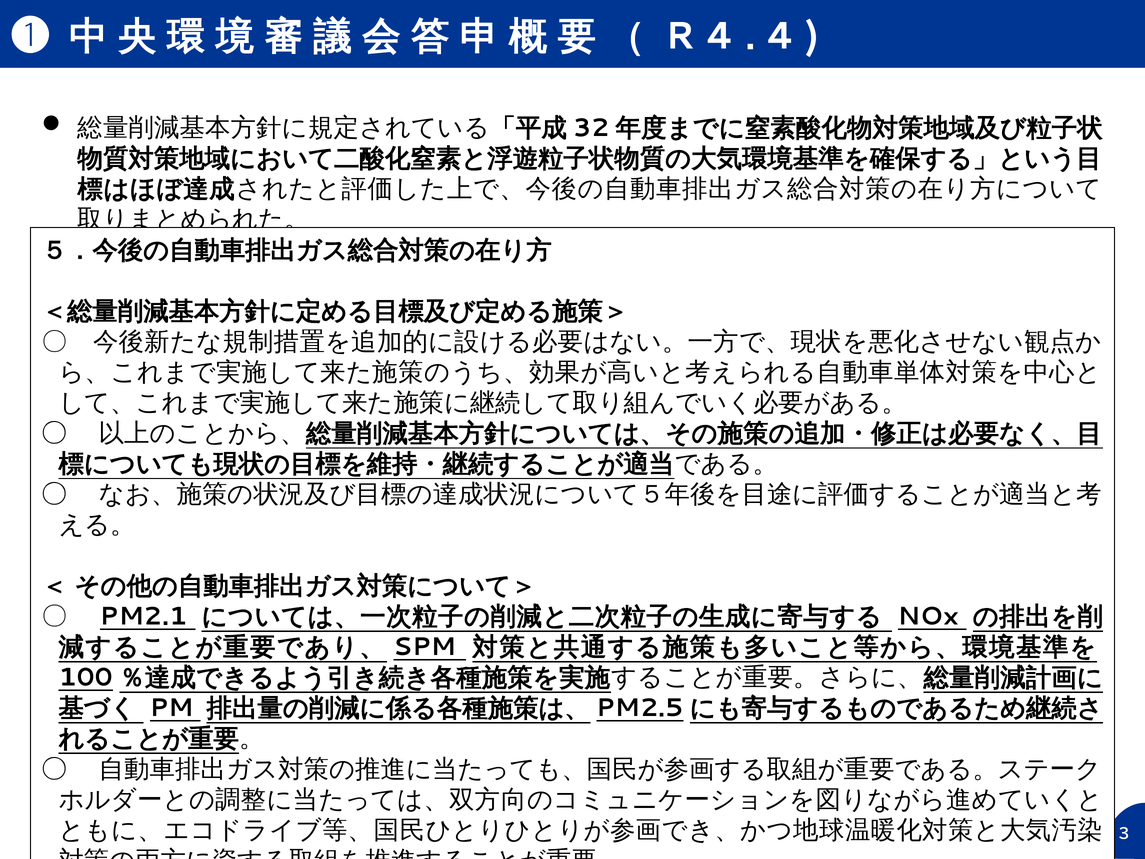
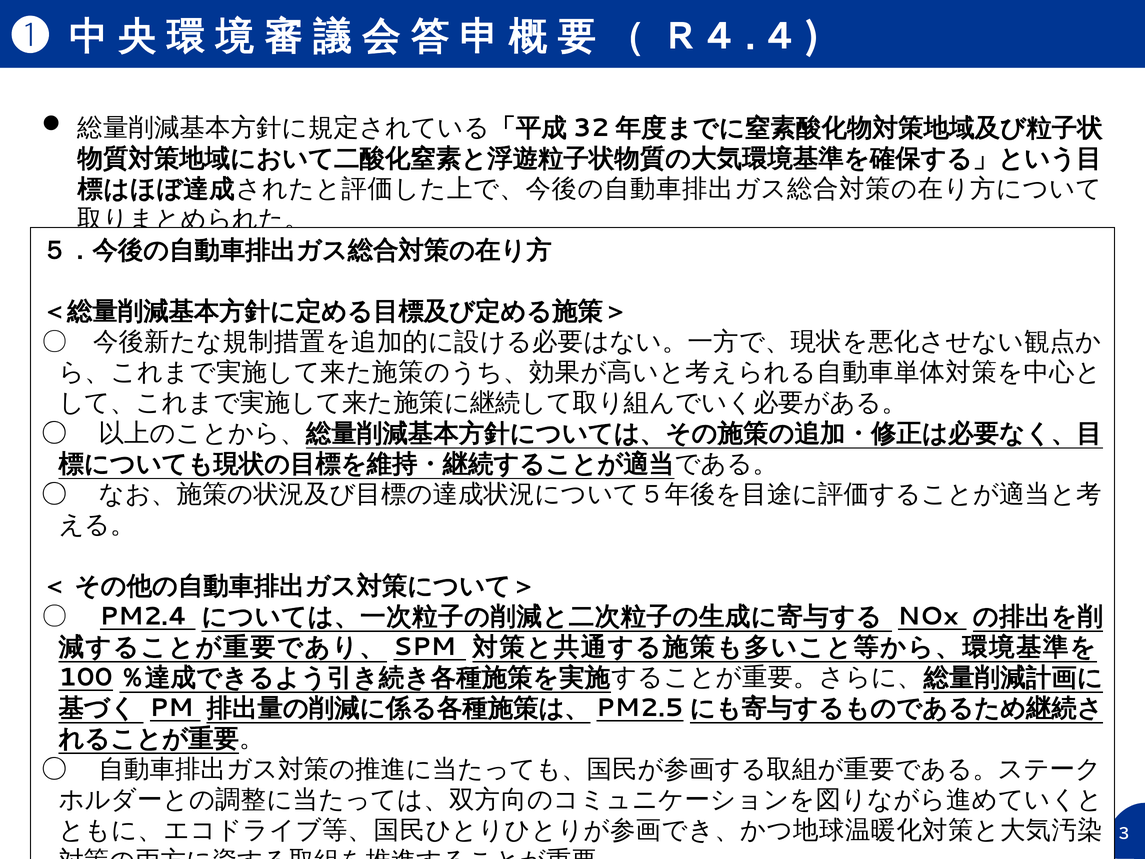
PM2.1: PM2.1 -> PM2.4
